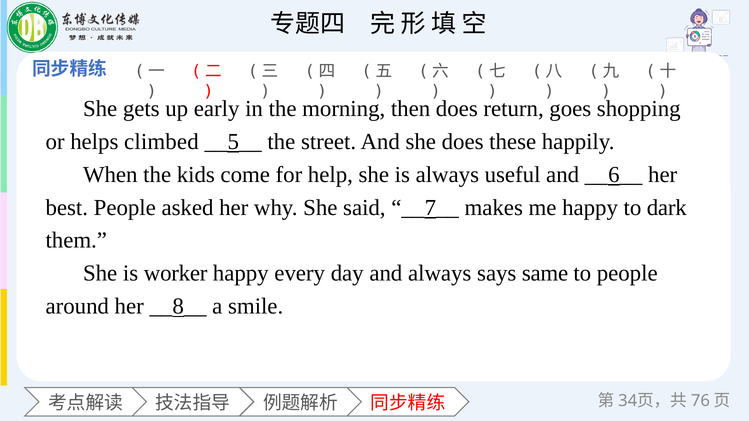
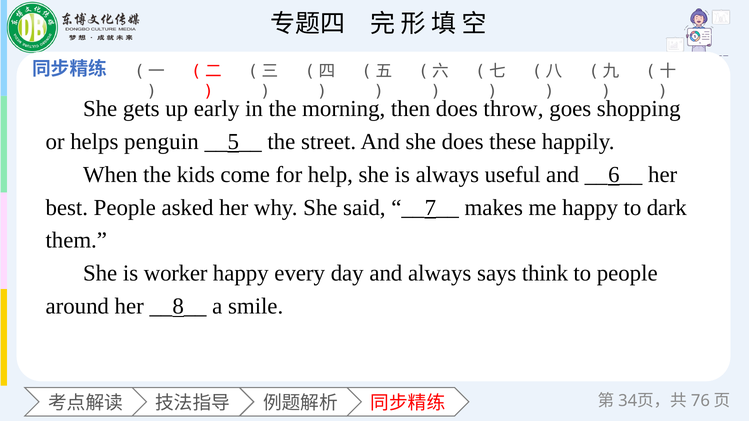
return: return -> throw
climbed: climbed -> penguin
same: same -> think
